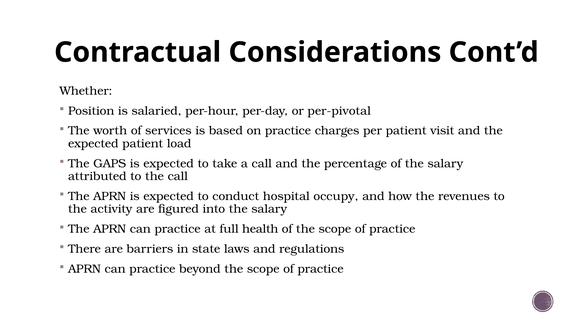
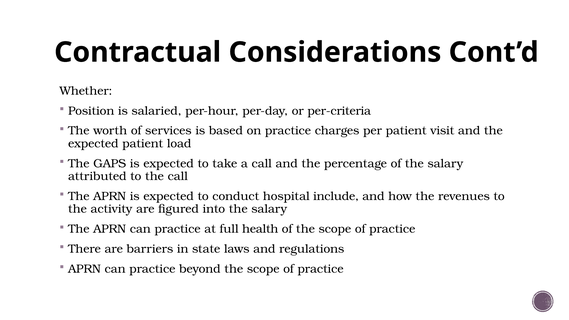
per-pivotal: per-pivotal -> per-criteria
occupy: occupy -> include
